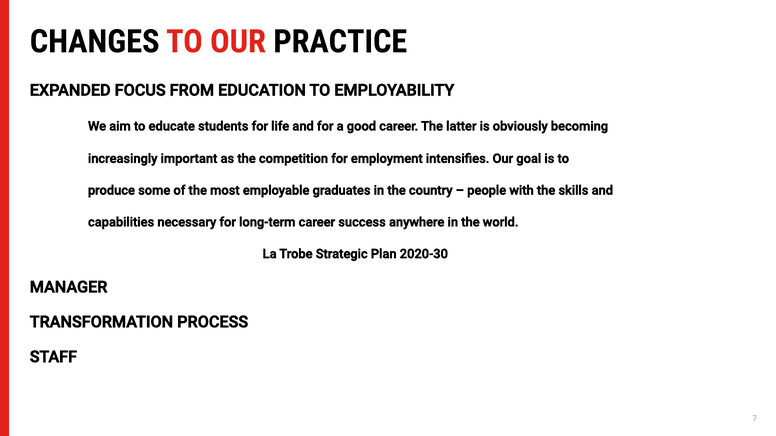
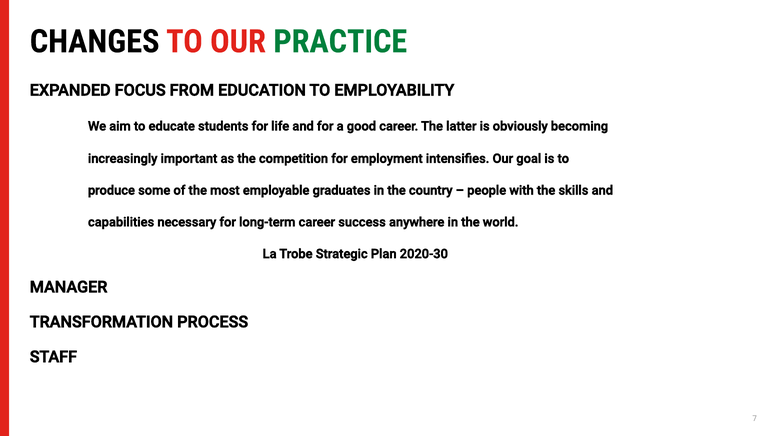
PRACTICE colour: black -> green
